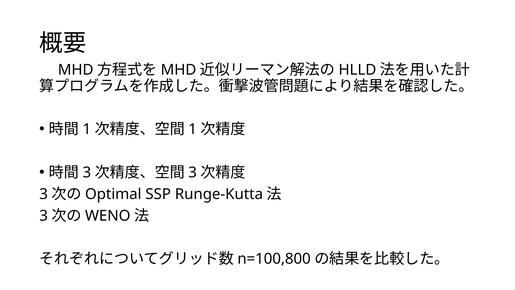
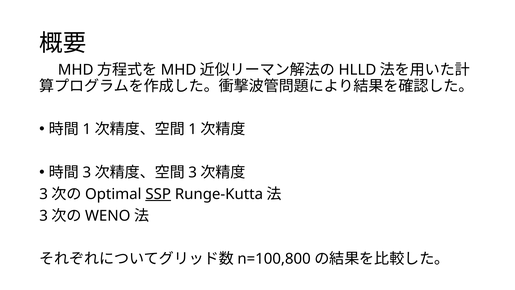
SSP underline: none -> present
